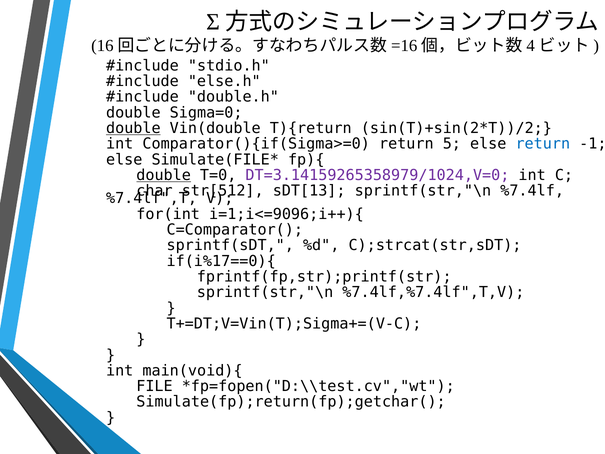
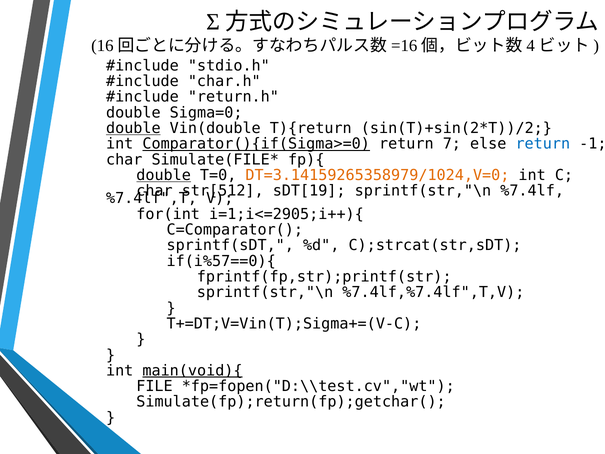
else.h: else.h -> char.h
double.h: double.h -> return.h
Comparator(){if(Sigma>=0 underline: none -> present
5: 5 -> 7
else at (124, 159): else -> char
DT=3.14159265358979/1024,V=0 colour: purple -> orange
sDT[13: sDT[13 -> sDT[19
i=1;i<=9096;i++){: i=1;i<=9096;i++){ -> i=1;i<=2905;i++){
if(i%17==0){: if(i%17==0){ -> if(i%57==0){
main(void){ underline: none -> present
